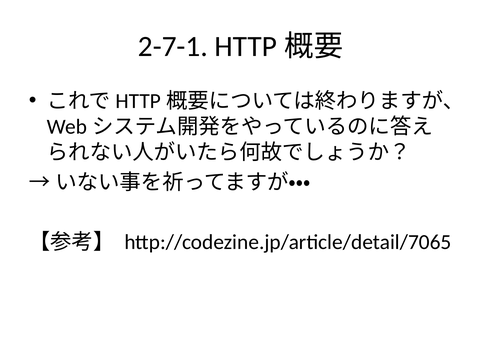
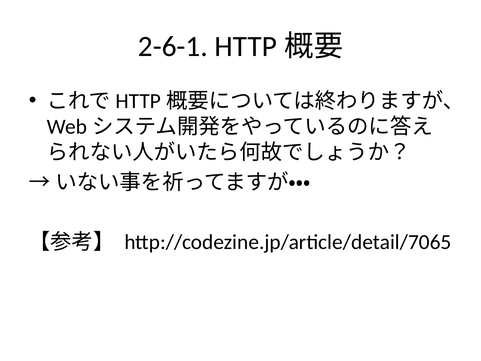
2-7-1: 2-7-1 -> 2-6-1
